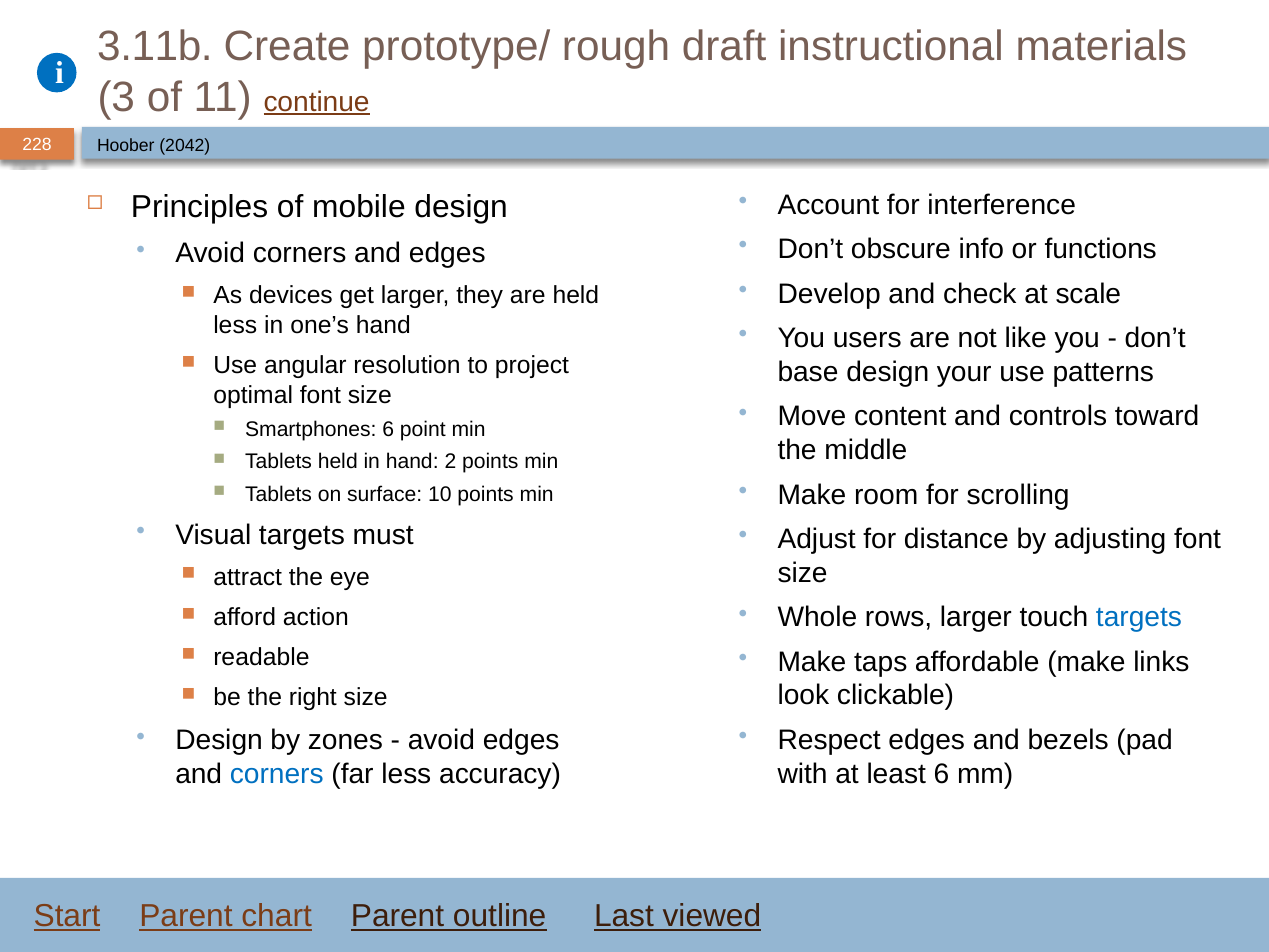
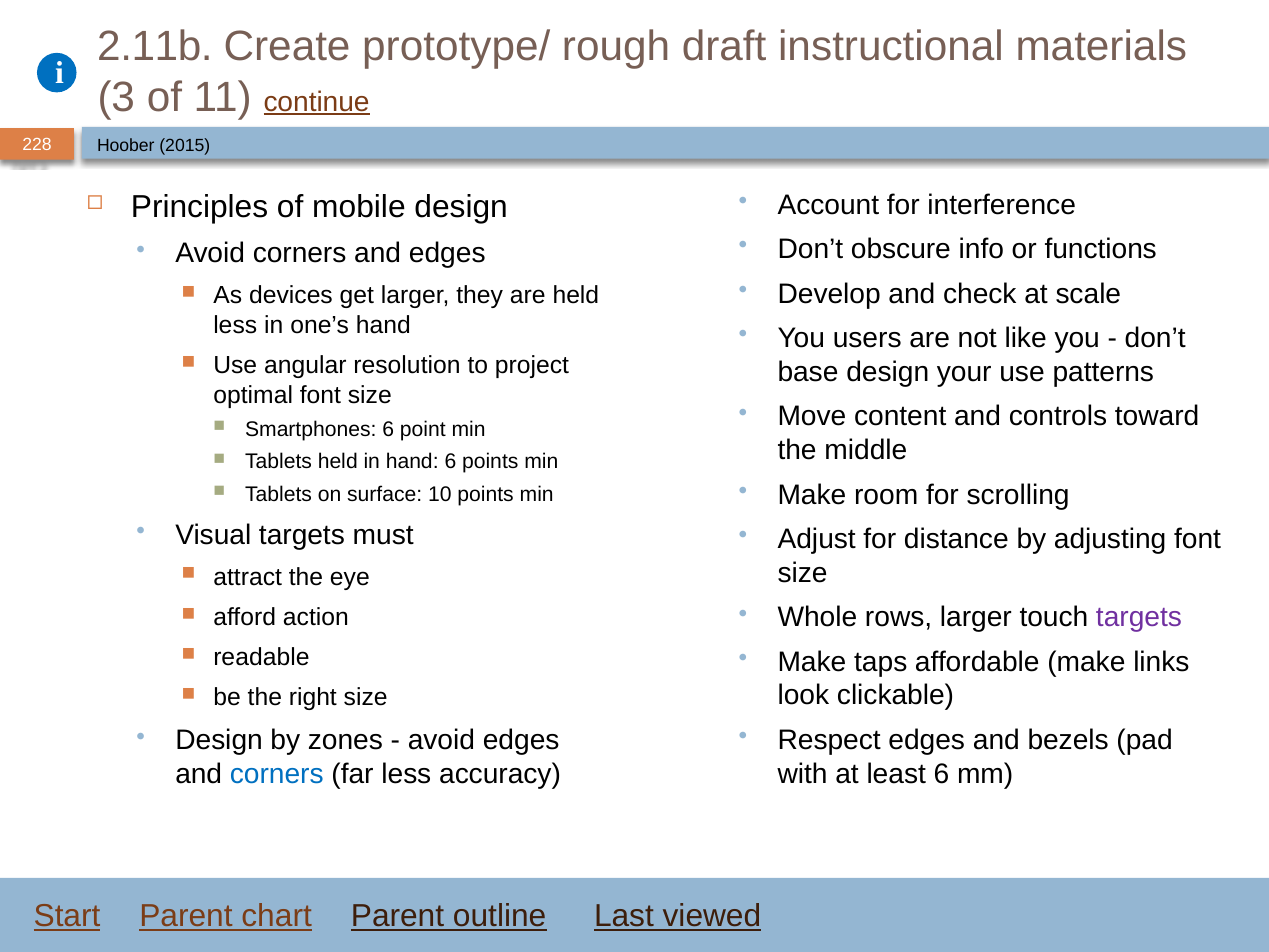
3.11b: 3.11b -> 2.11b
2042: 2042 -> 2015
hand 2: 2 -> 6
targets at (1139, 617) colour: blue -> purple
